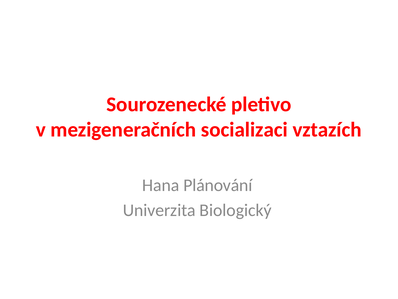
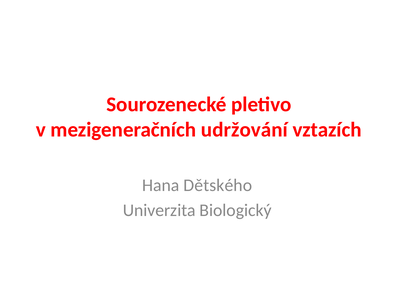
socializaci: socializaci -> udržování
Plánování: Plánování -> Dětského
